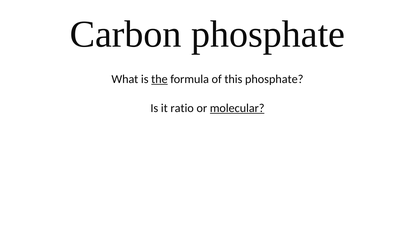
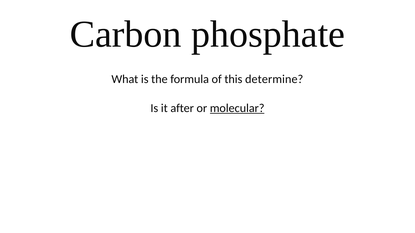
the underline: present -> none
this phosphate: phosphate -> determine
ratio: ratio -> after
